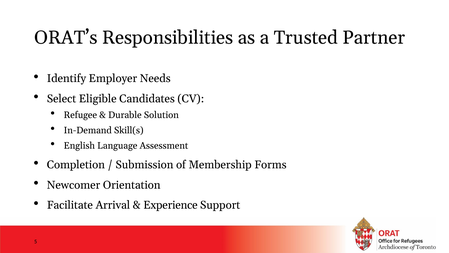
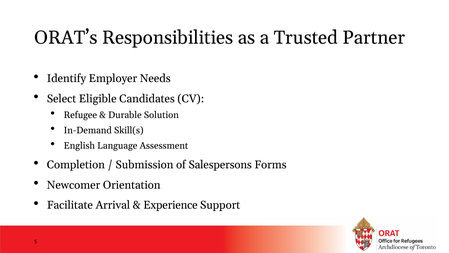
Membership: Membership -> Salespersons
